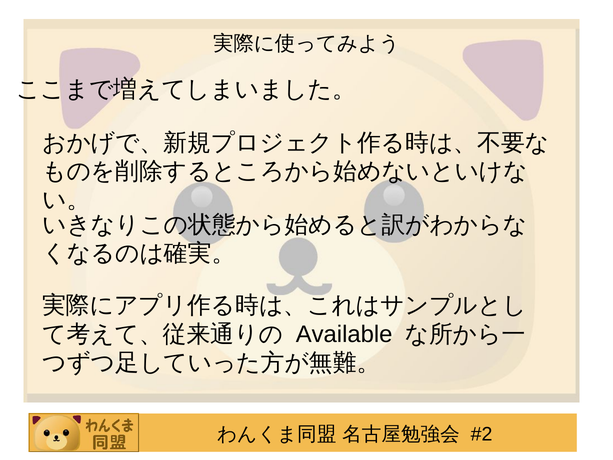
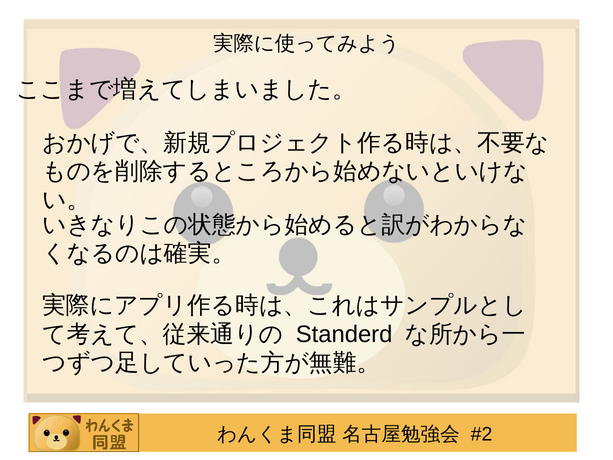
Available: Available -> Standerd
